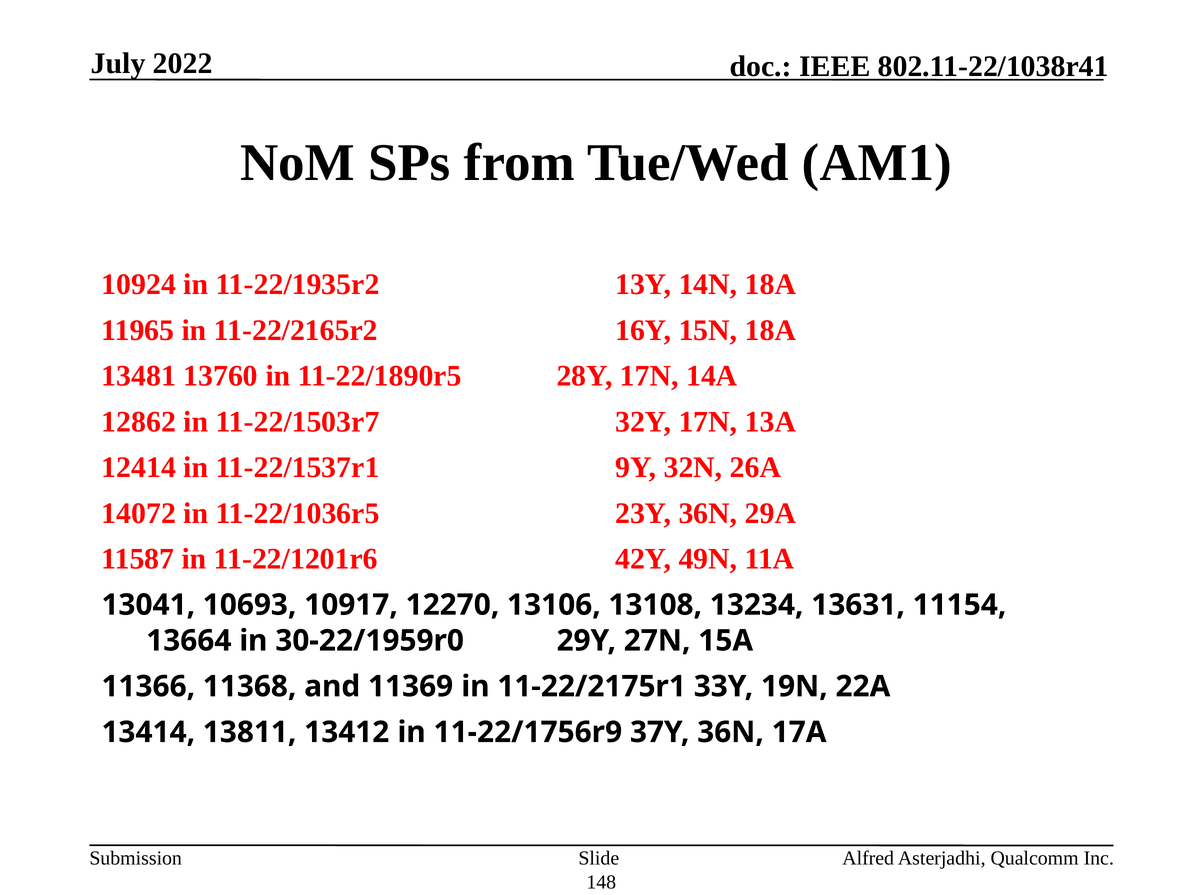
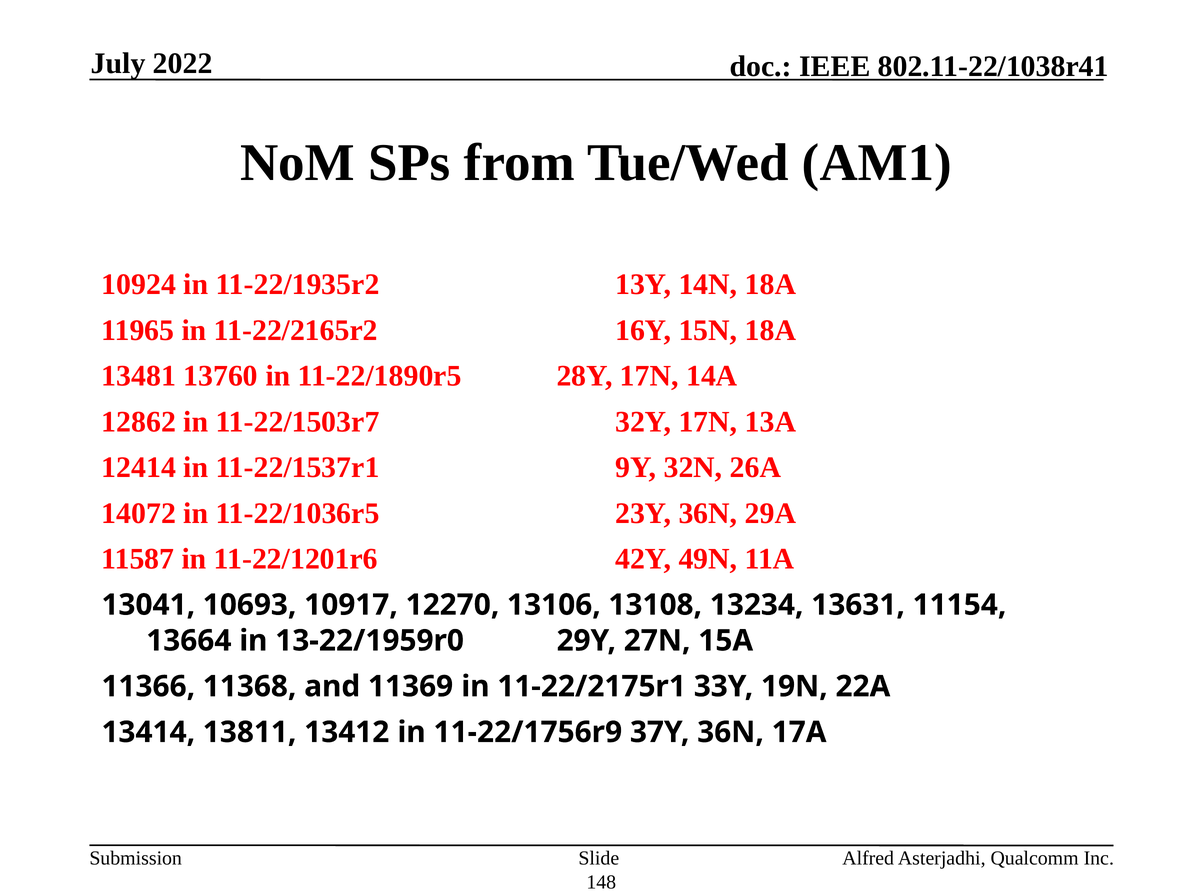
30-22/1959r0: 30-22/1959r0 -> 13-22/1959r0
